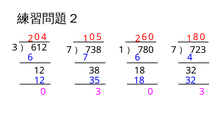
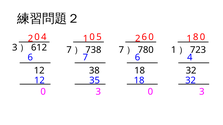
1 at (121, 50): 1 -> 7
7 at (174, 50): 7 -> 1
